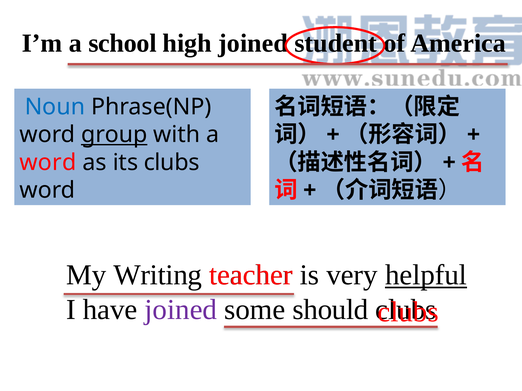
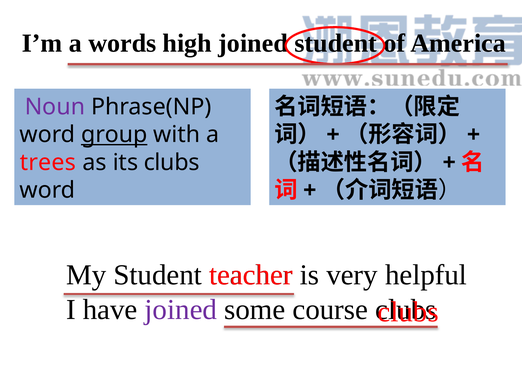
school: school -> words
Noun colour: blue -> purple
word at (48, 163): word -> trees
My Writing: Writing -> Student
helpful underline: present -> none
should: should -> course
